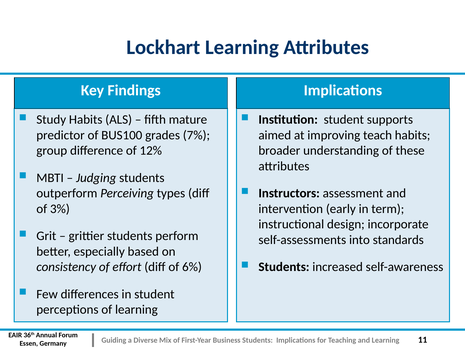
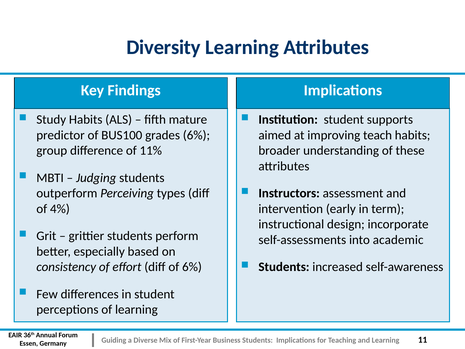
Lockhart: Lockhart -> Diversity
grades 7%: 7% -> 6%
12%: 12% -> 11%
3%: 3% -> 4%
standards: standards -> academic
